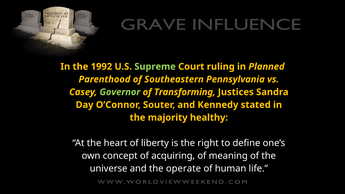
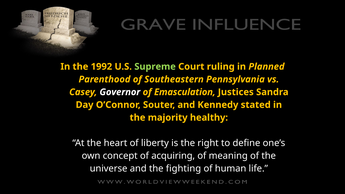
Governor colour: light green -> white
Transforming: Transforming -> Emasculation
operate: operate -> fighting
